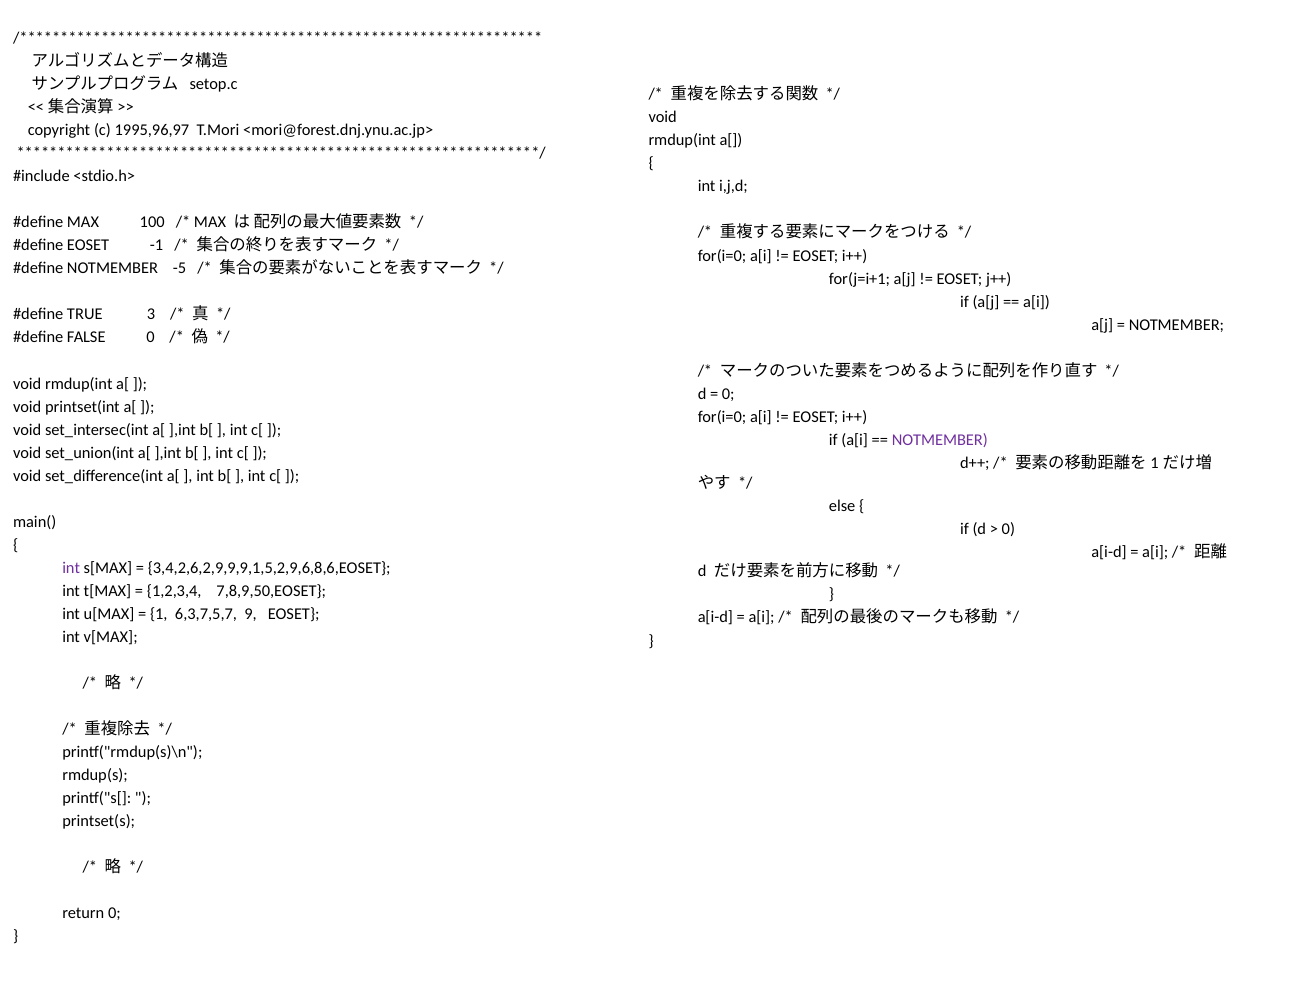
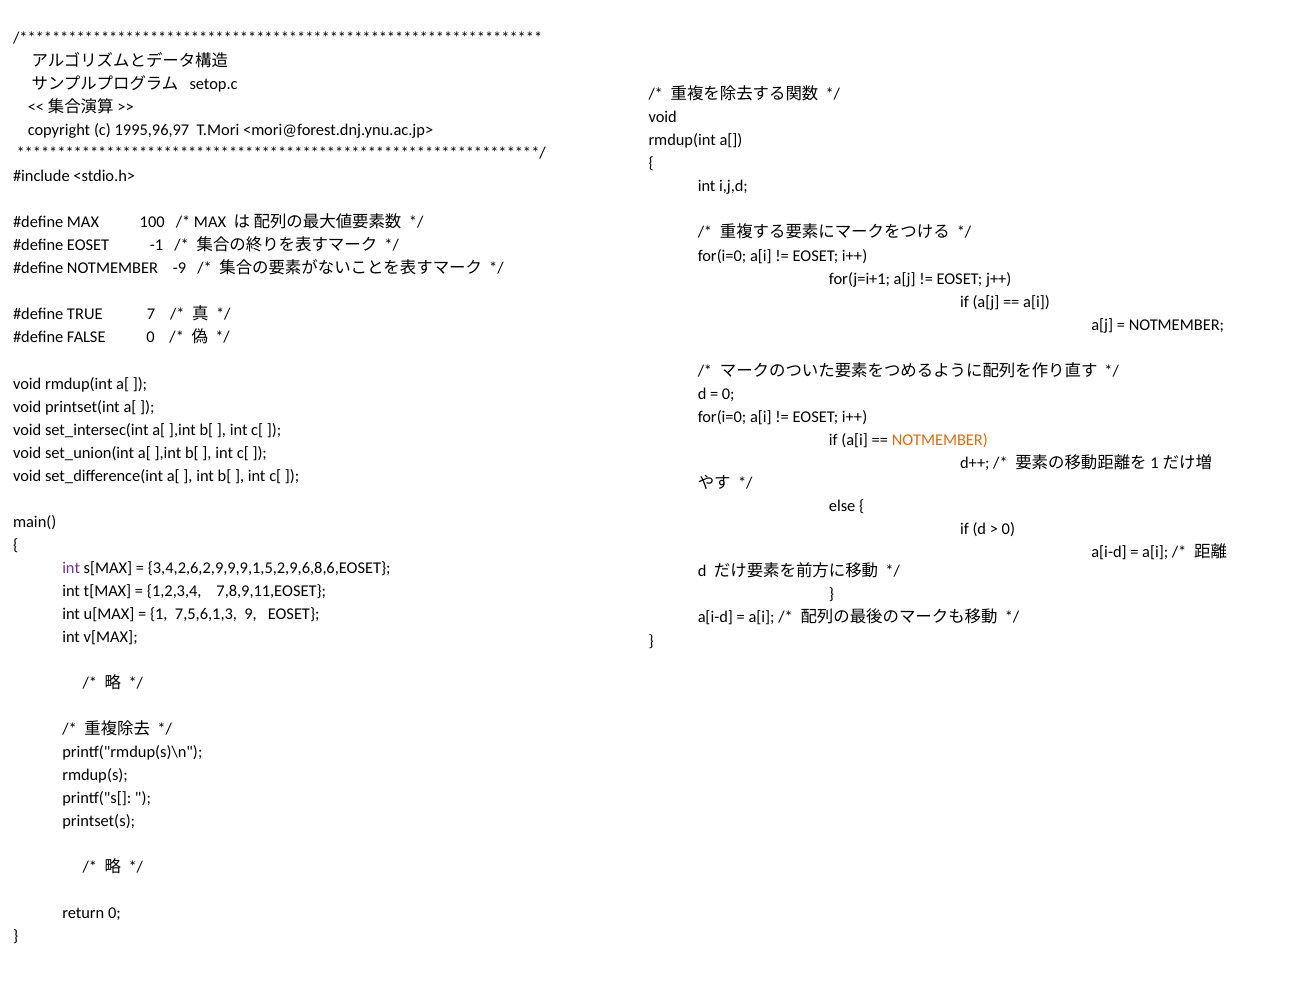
-5: -5 -> -9
3: 3 -> 7
NOTMEMBER at (940, 440) colour: purple -> orange
7,8,9,50,EOSET: 7,8,9,50,EOSET -> 7,8,9,11,EOSET
6,3,7,5,7: 6,3,7,5,7 -> 7,5,6,1,3
